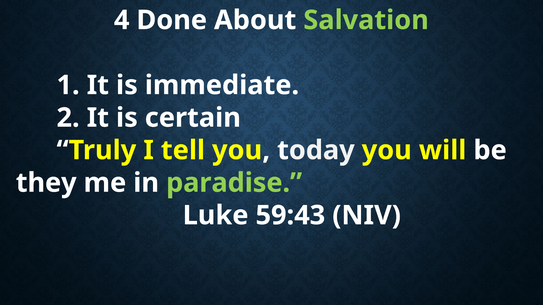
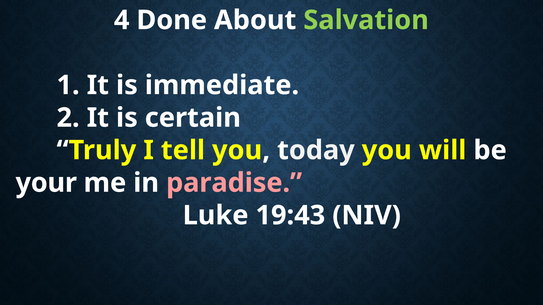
they: they -> your
paradise colour: light green -> pink
59:43: 59:43 -> 19:43
